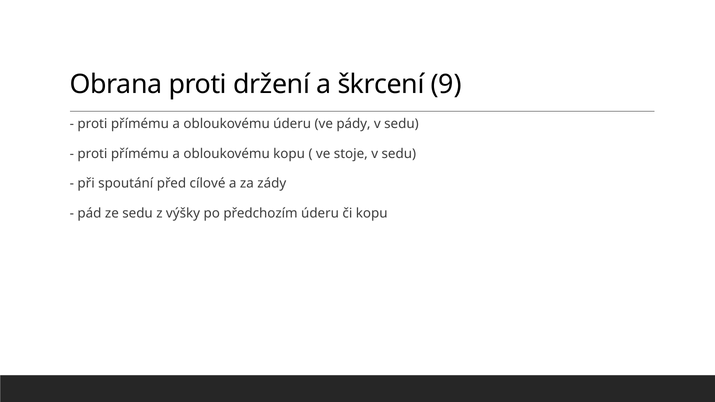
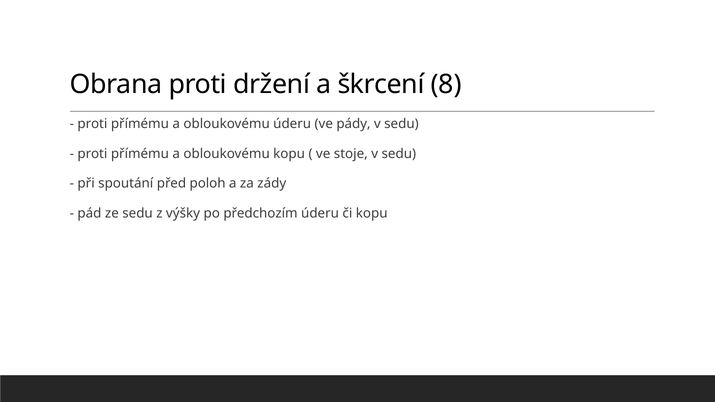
9: 9 -> 8
cílové: cílové -> poloh
